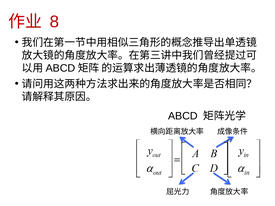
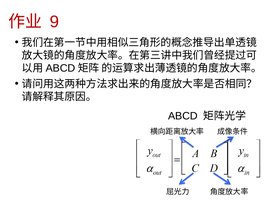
8: 8 -> 9
